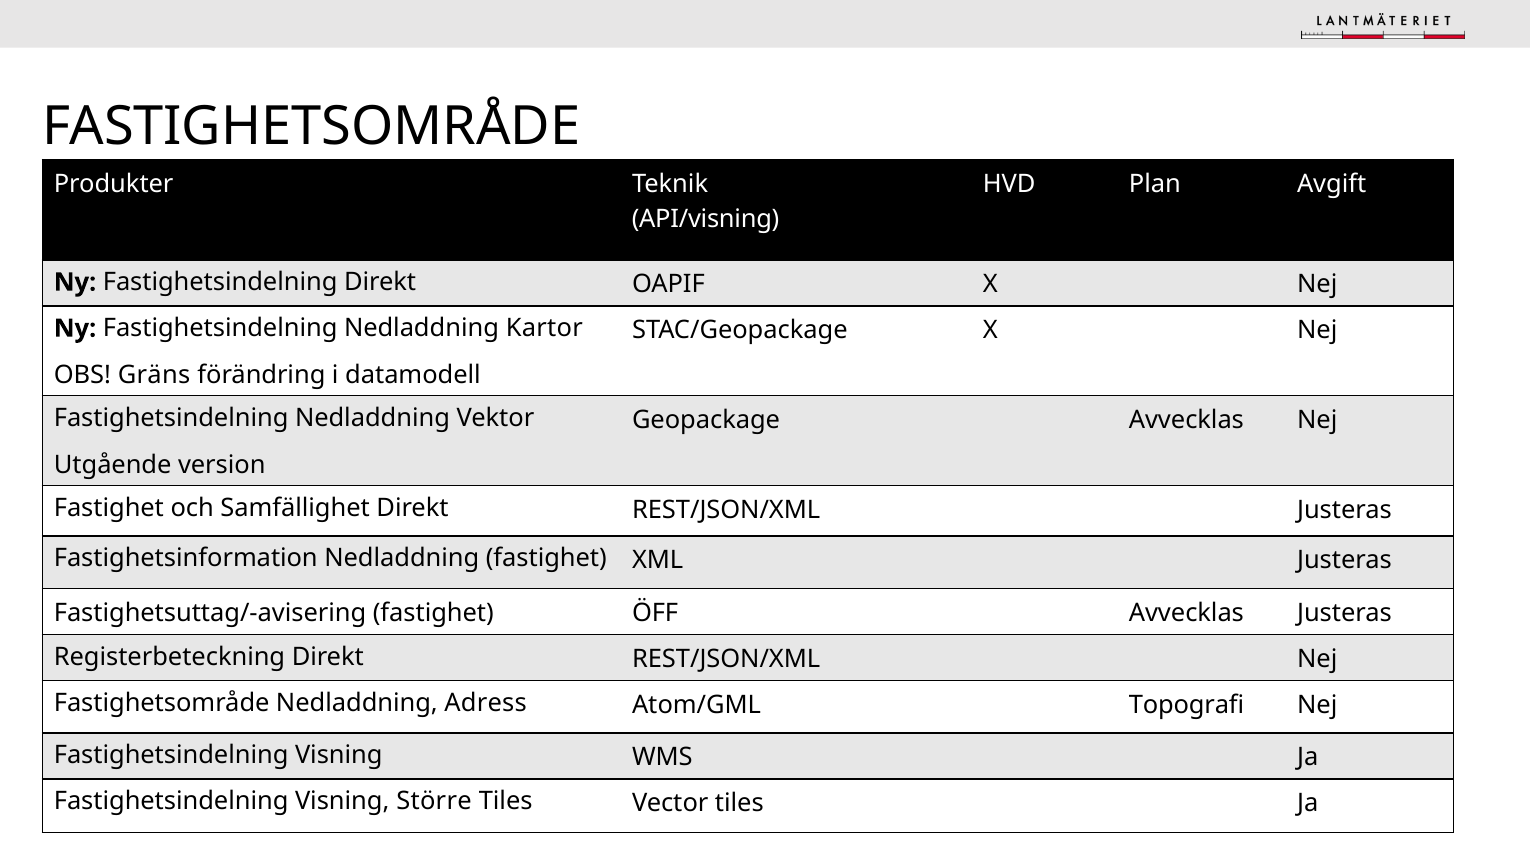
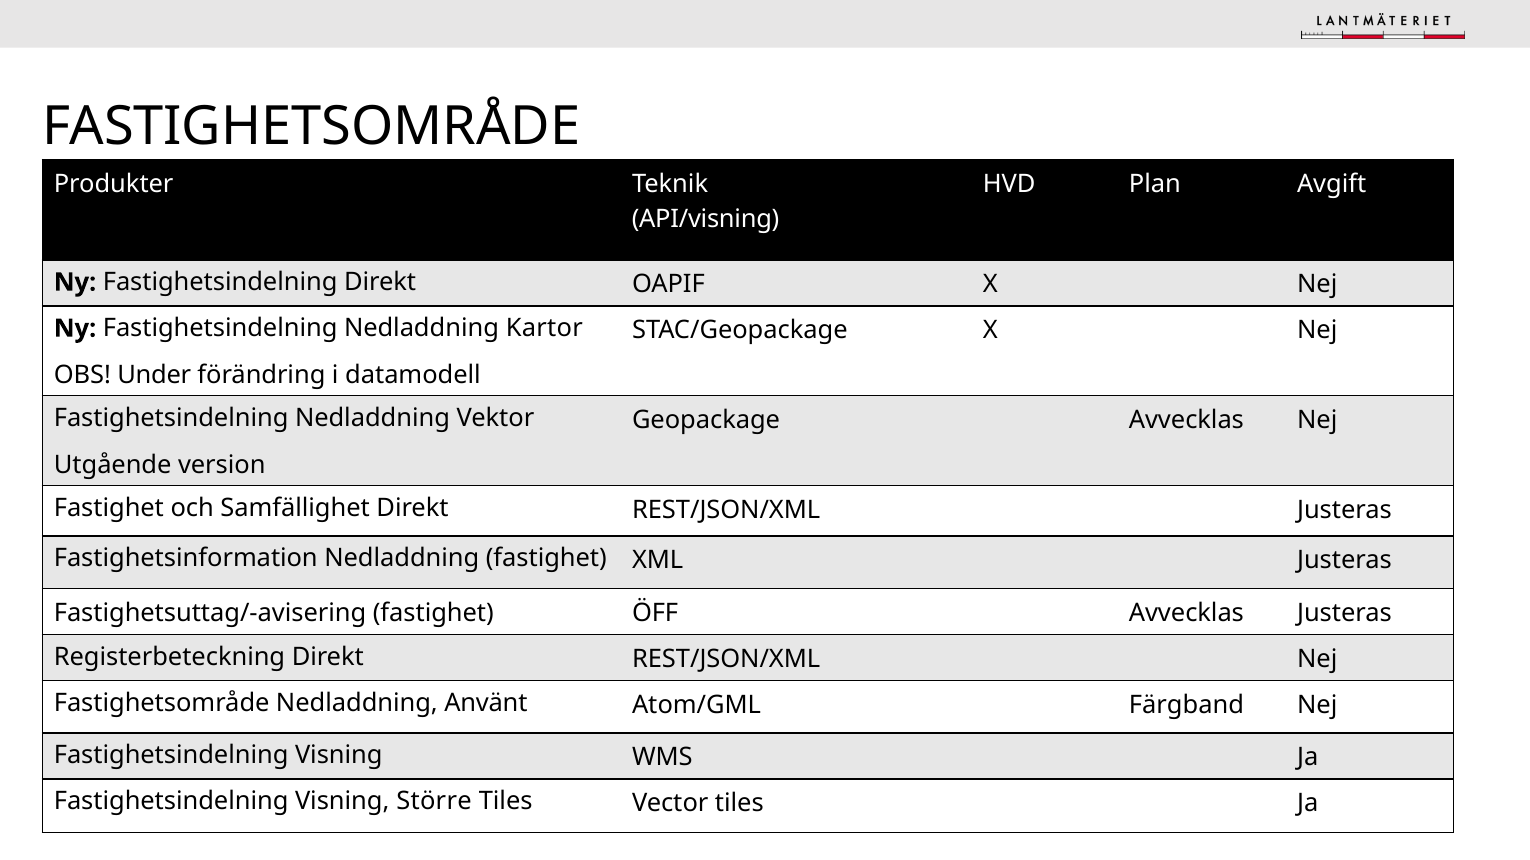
Gräns: Gräns -> Under
Adress: Adress -> Använt
Topografi: Topografi -> Färgband
